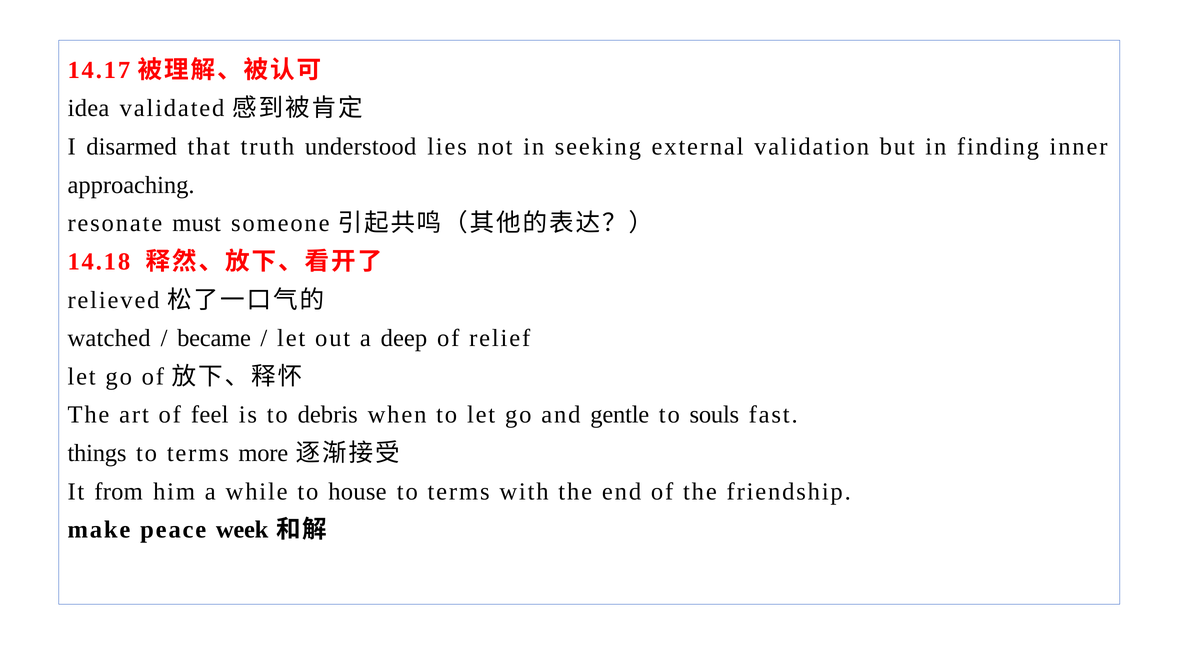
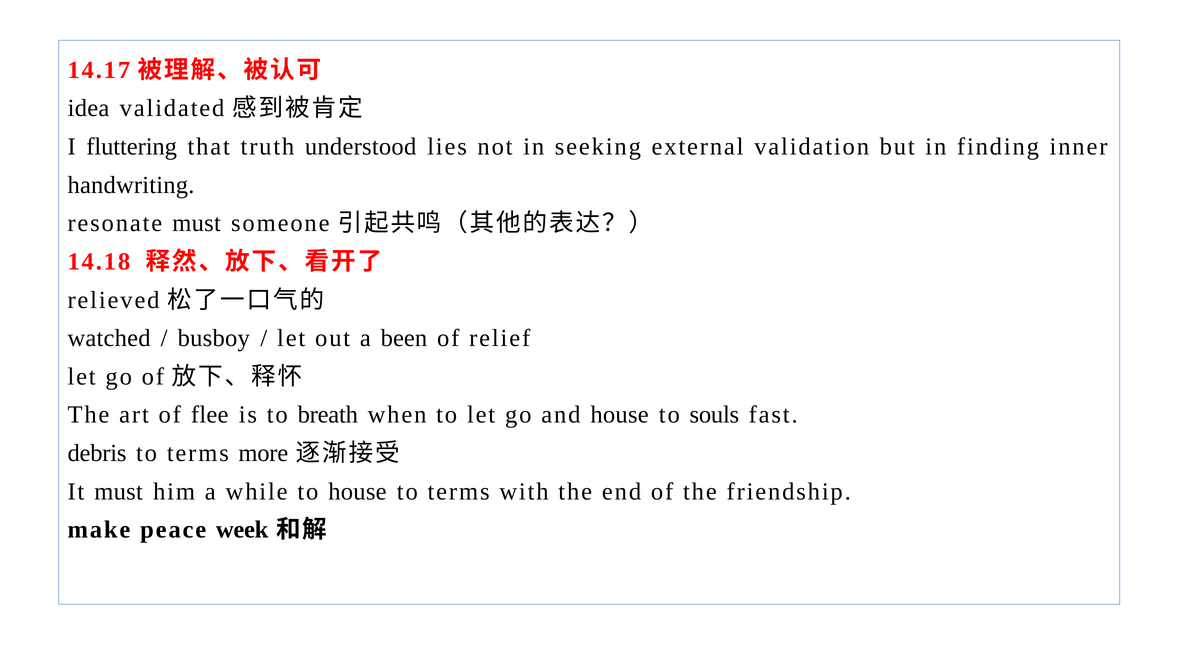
disarmed: disarmed -> fluttering
approaching: approaching -> handwriting
became: became -> busboy
deep: deep -> been
feel: feel -> flee
debris: debris -> breath
and gentle: gentle -> house
things: things -> debris
It from: from -> must
